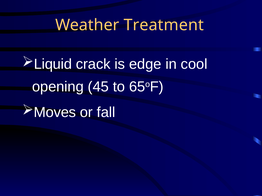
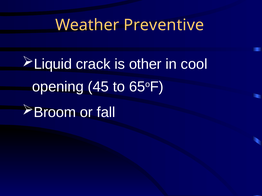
Treatment: Treatment -> Preventive
edge: edge -> other
Moves: Moves -> Broom
